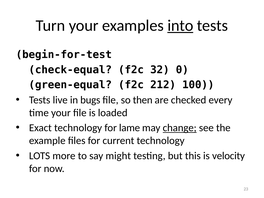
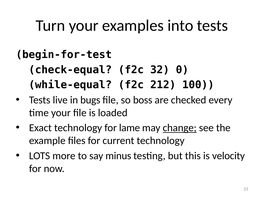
into underline: present -> none
green-equal: green-equal -> while-equal
then: then -> boss
might: might -> minus
